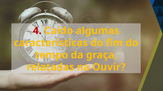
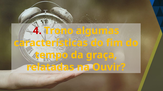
Caído: Caído -> Trono
